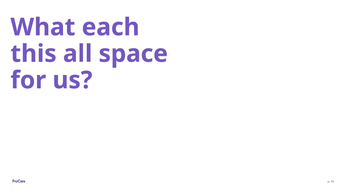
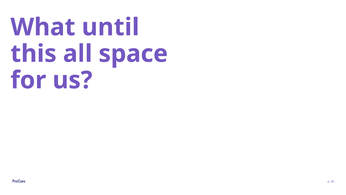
each: each -> until
